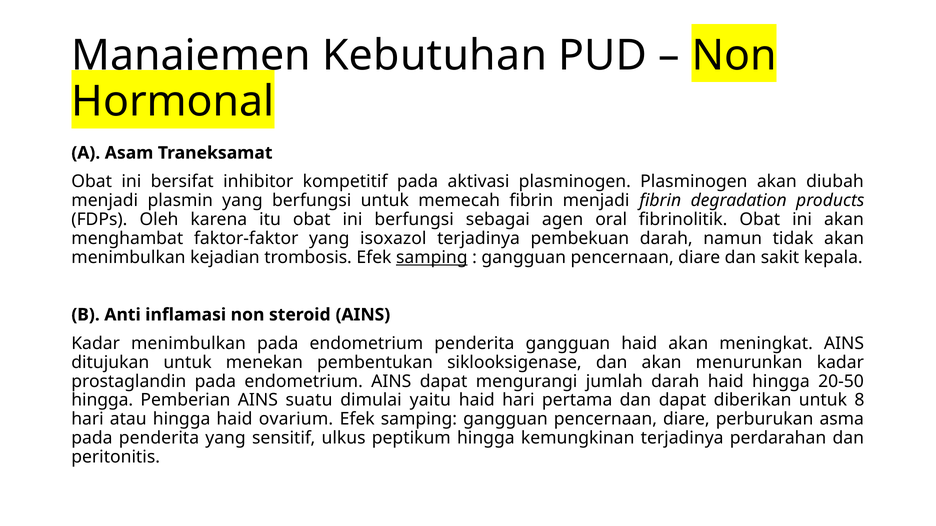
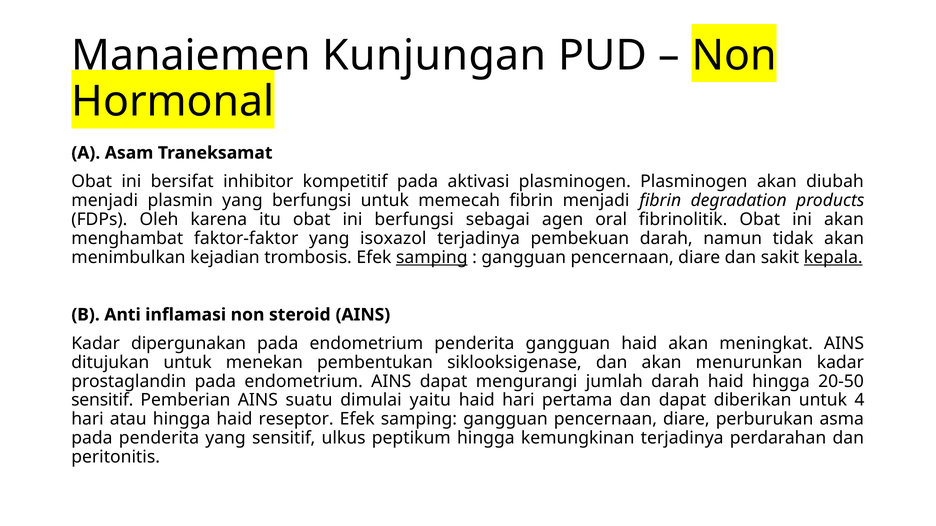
Kebutuhan: Kebutuhan -> Kunjungan
kepala underline: none -> present
Kadar menimbulkan: menimbulkan -> dipergunakan
hingga at (102, 401): hingga -> sensitif
8: 8 -> 4
ovarium: ovarium -> reseptor
